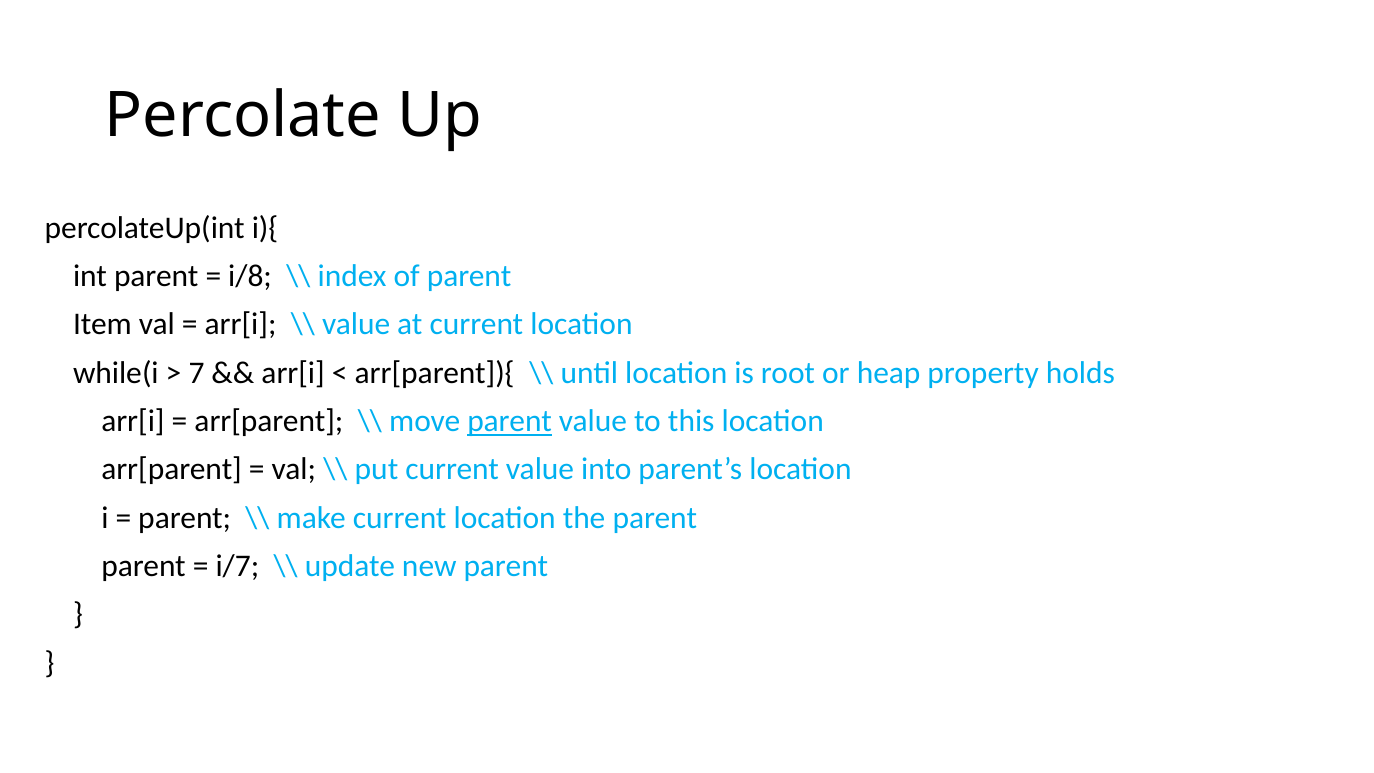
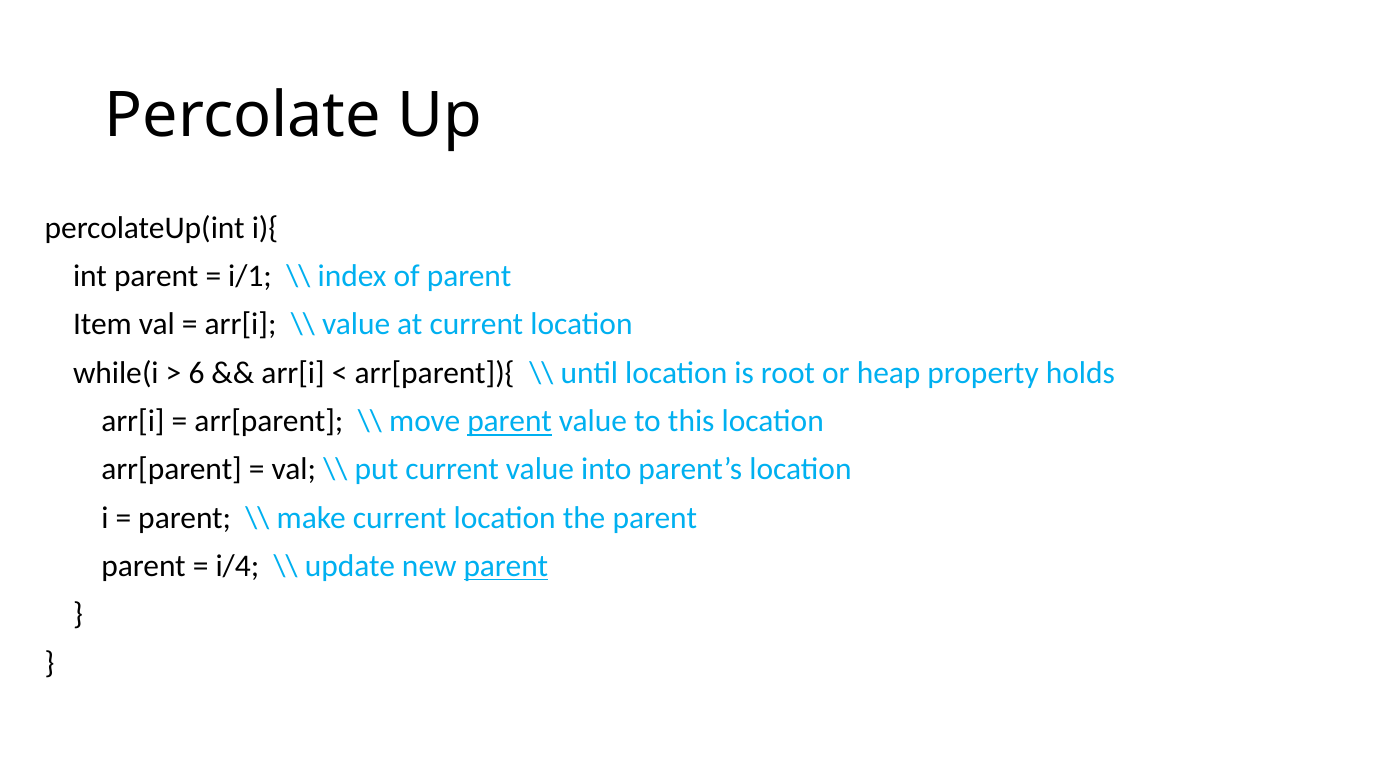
i/8: i/8 -> i/1
7: 7 -> 6
i/7: i/7 -> i/4
parent at (506, 566) underline: none -> present
